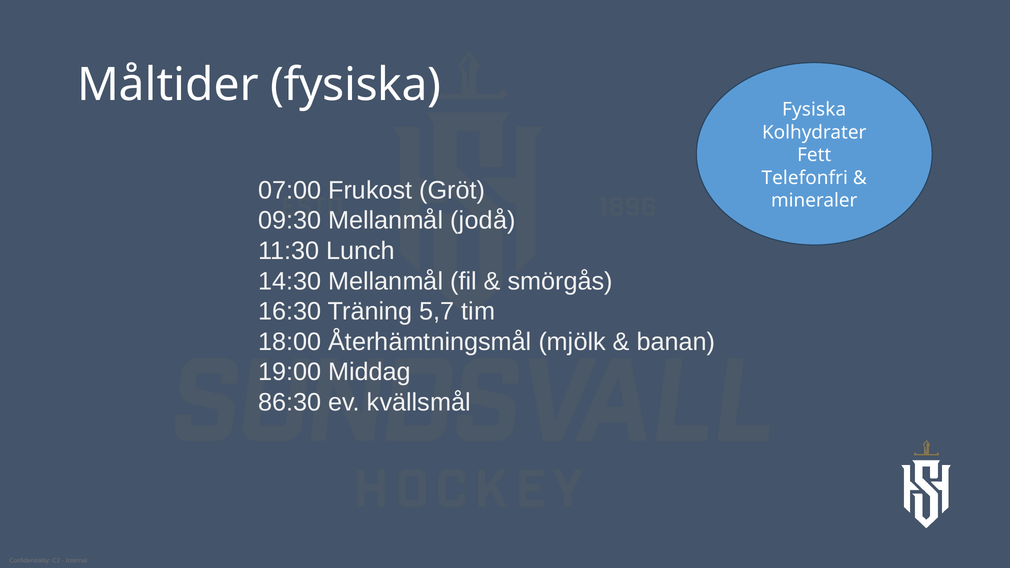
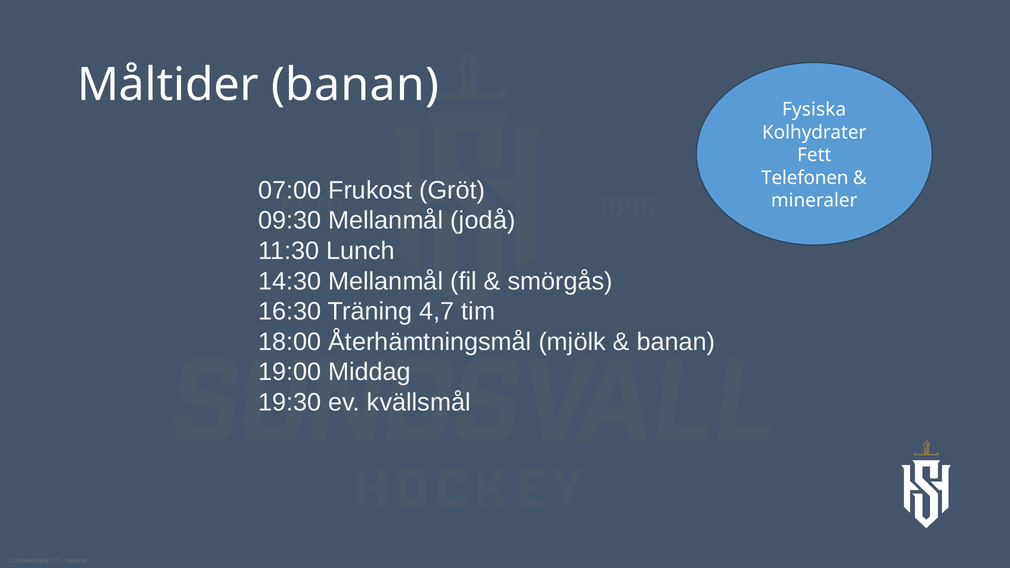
Måltider fysiska: fysiska -> banan
Telefonfri: Telefonfri -> Telefonen
5,7: 5,7 -> 4,7
86:30: 86:30 -> 19:30
